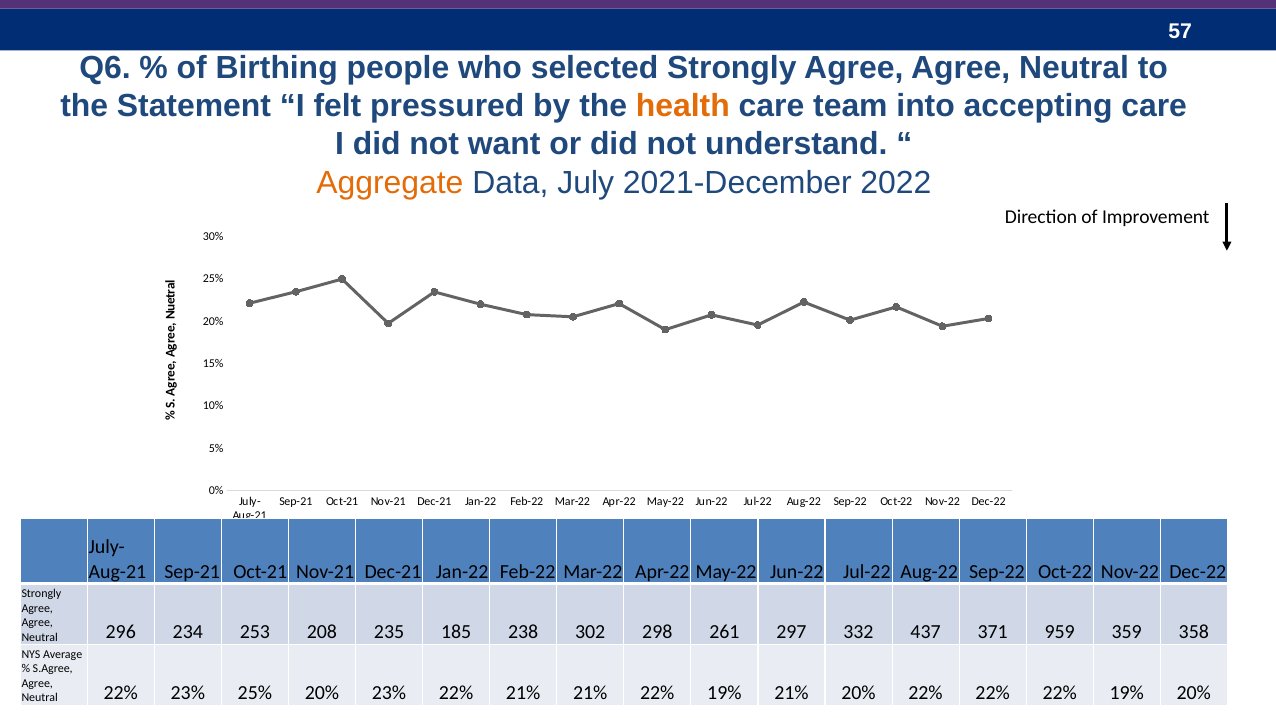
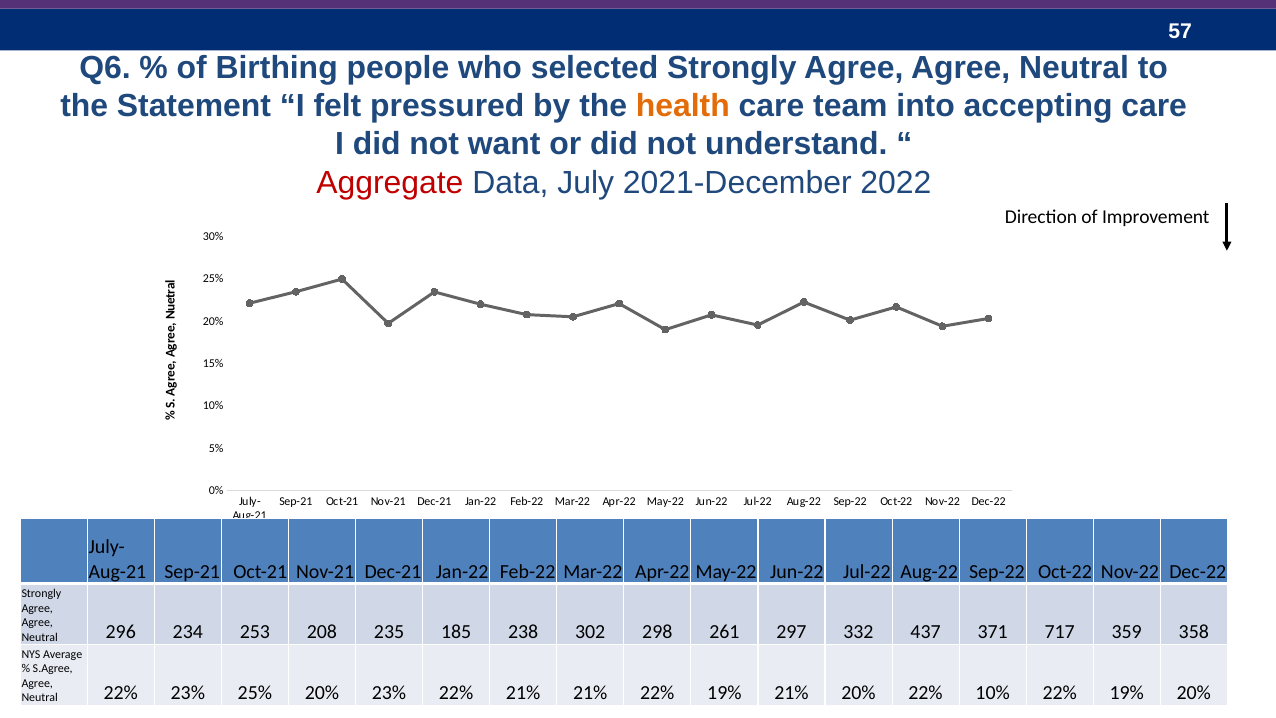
Aggregate colour: orange -> red
959: 959 -> 717
20% 22% 22%: 22% -> 10%
